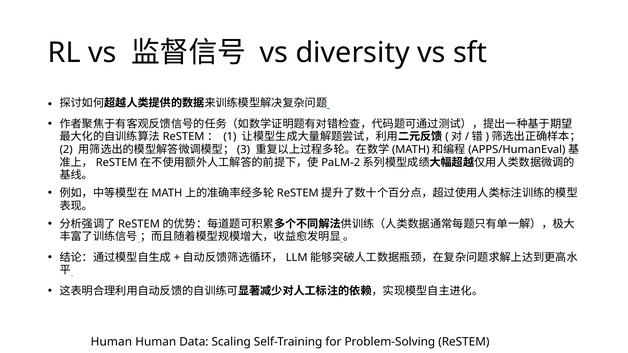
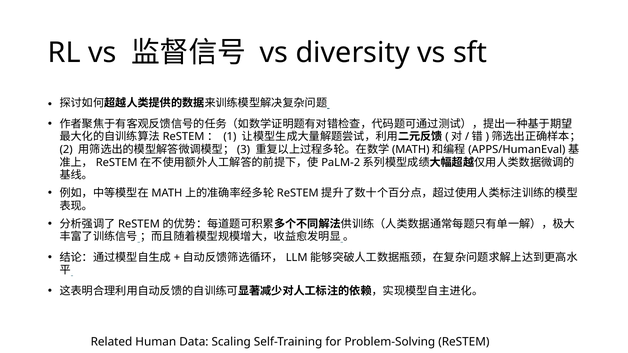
Human at (111, 342): Human -> Related
